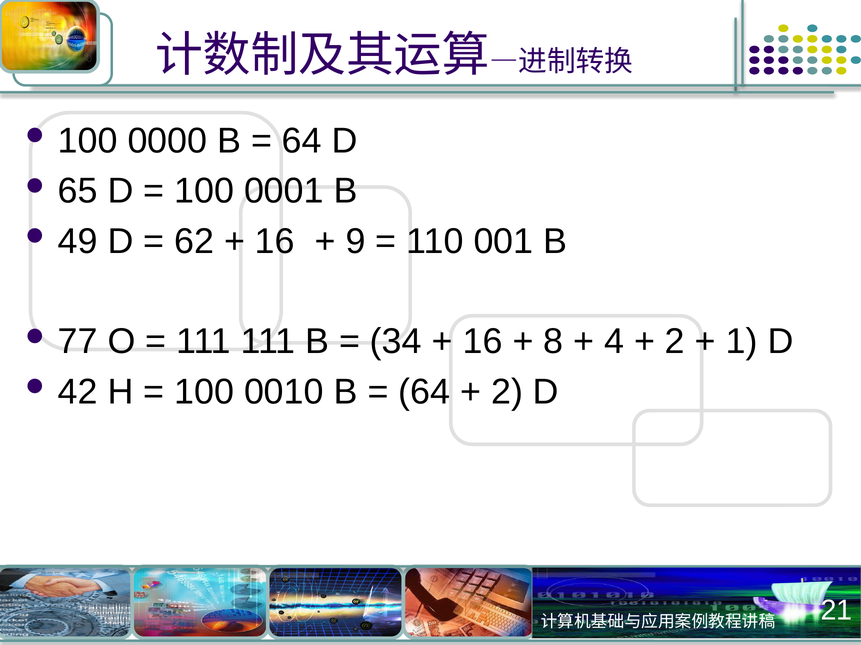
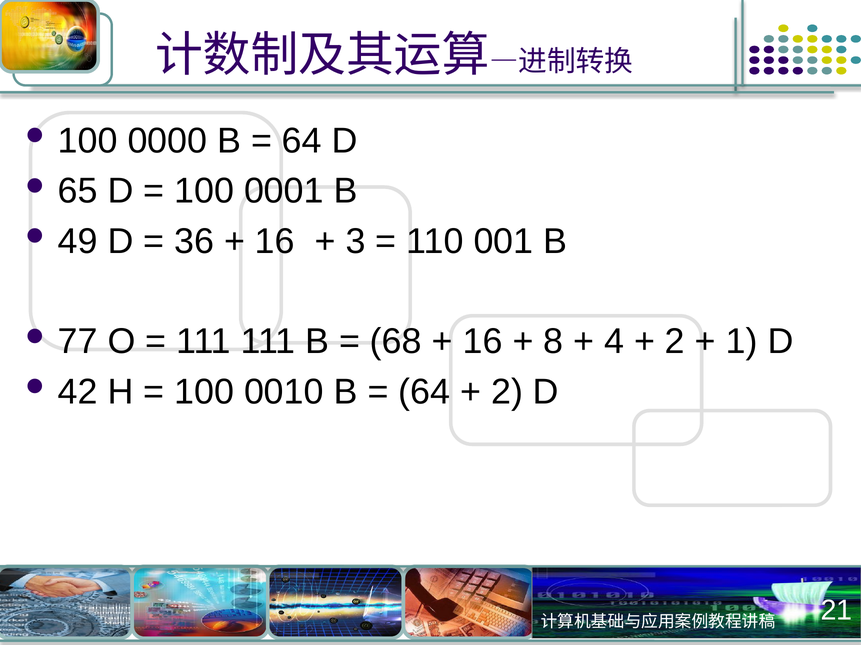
62: 62 -> 36
9: 9 -> 3
34: 34 -> 68
